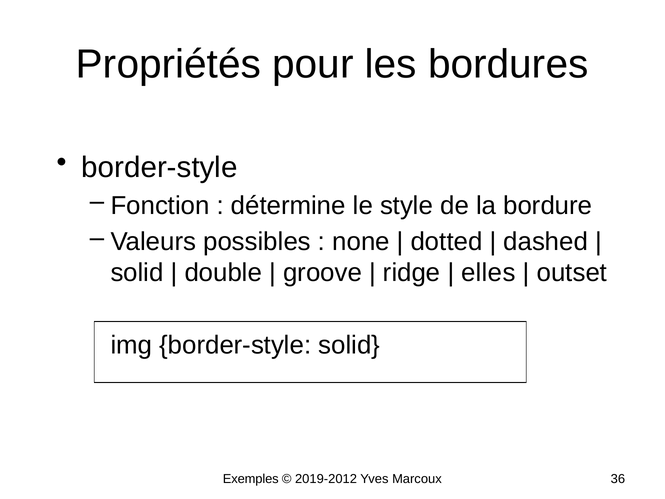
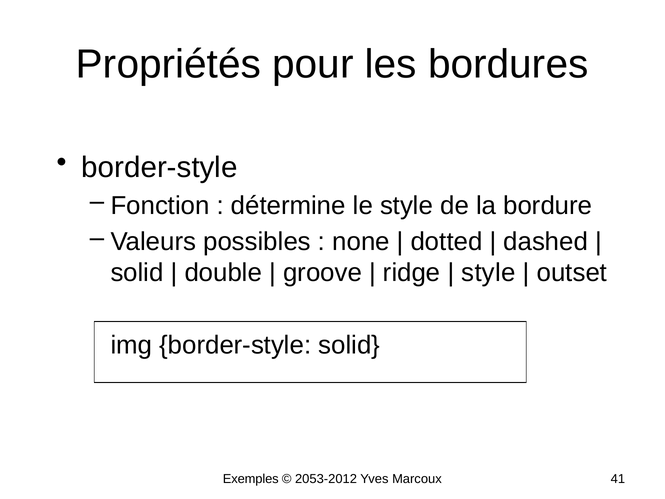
elles at (488, 273): elles -> style
2019-2012: 2019-2012 -> 2053-2012
36: 36 -> 41
